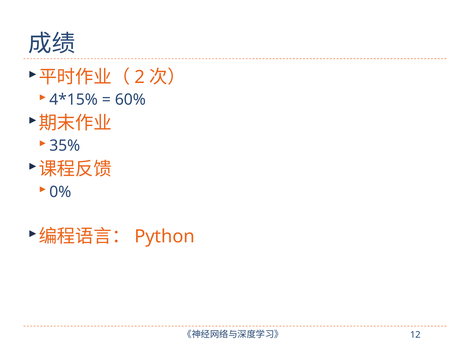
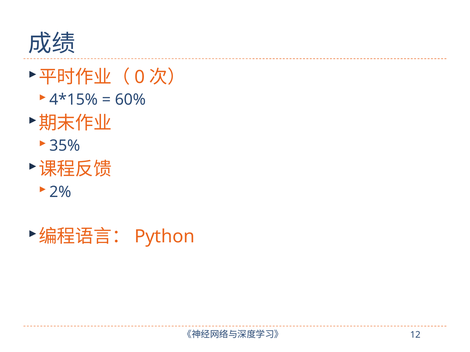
2: 2 -> 0
0%: 0% -> 2%
